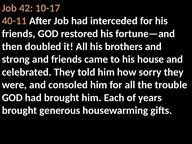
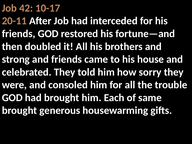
40-11: 40-11 -> 20-11
years: years -> same
